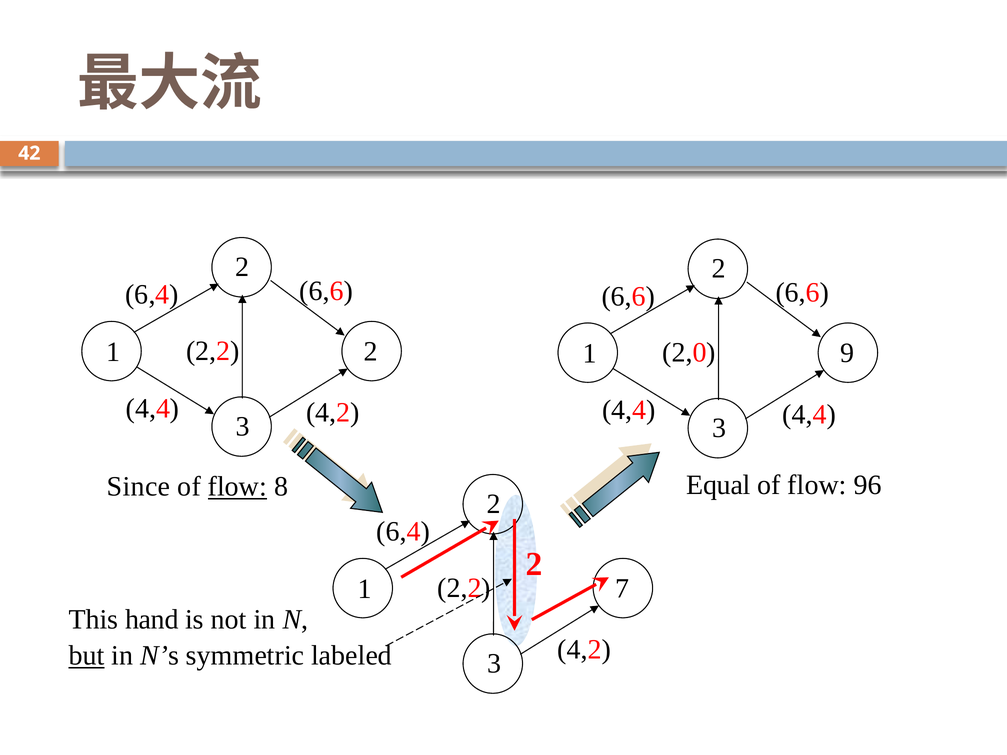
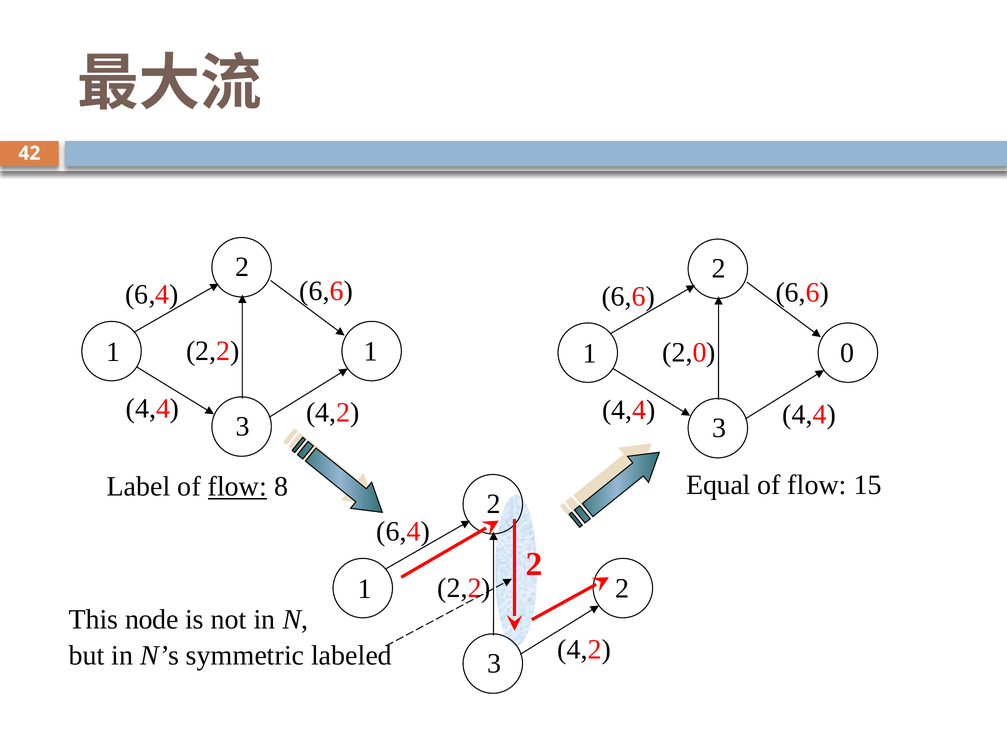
1 2: 2 -> 1
9: 9 -> 0
Since: Since -> Label
96: 96 -> 15
1 7: 7 -> 2
hand: hand -> node
but underline: present -> none
